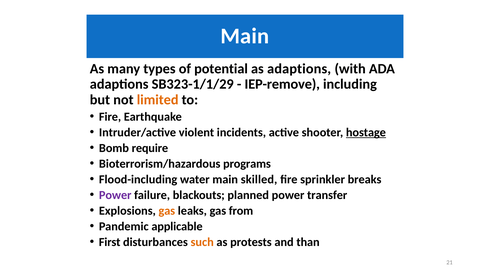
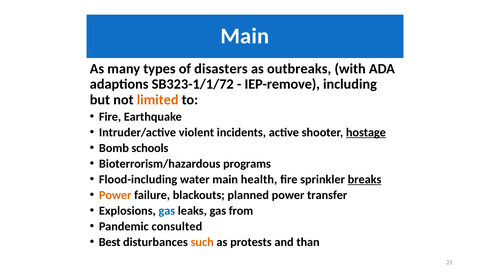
potential: potential -> disasters
as adaptions: adaptions -> outbreaks
SB323-1/1/29: SB323-1/1/29 -> SB323-1/1/72
require: require -> schools
skilled: skilled -> health
breaks underline: none -> present
Power at (115, 196) colour: purple -> orange
gas at (167, 211) colour: orange -> blue
applicable: applicable -> consulted
First: First -> Best
